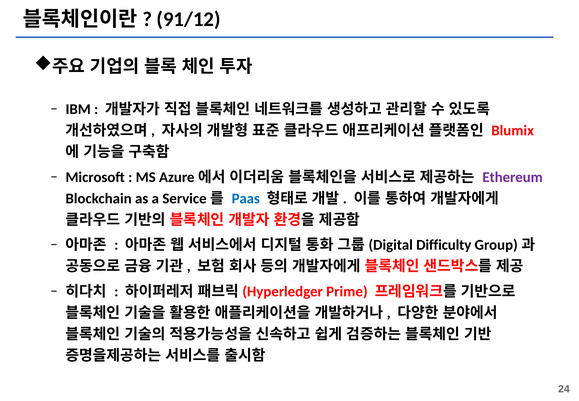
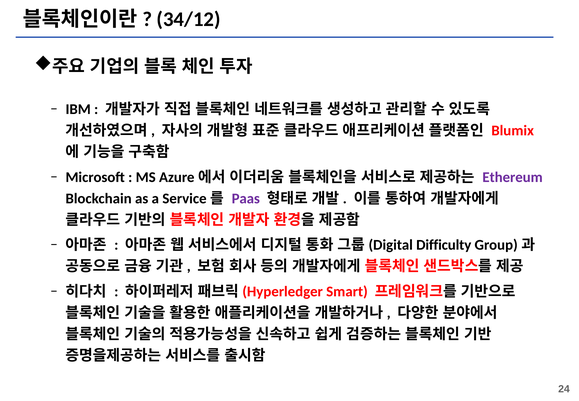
91/12: 91/12 -> 34/12
Paas colour: blue -> purple
Prime: Prime -> Smart
